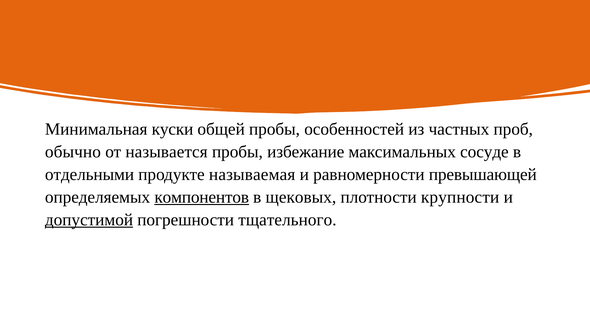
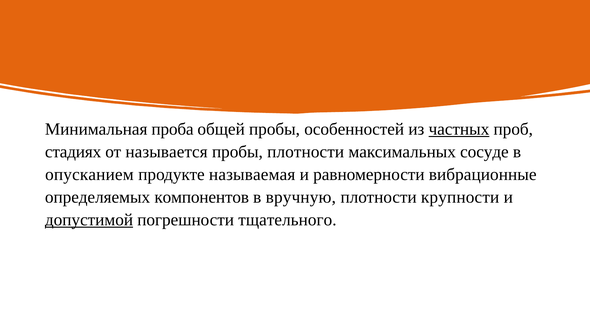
куски: куски -> проба
частных underline: none -> present
обычно: обычно -> стадиях
пробы избежание: избежание -> плотности
отдельными: отдельными -> опусканием
превышающей: превышающей -> вибрационные
компонентов underline: present -> none
щековых: щековых -> вручную
